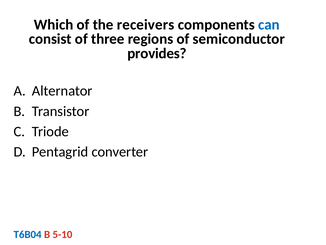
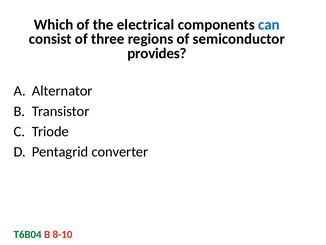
receivers: receivers -> electrical
T6B04 colour: blue -> green
5-10: 5-10 -> 8-10
